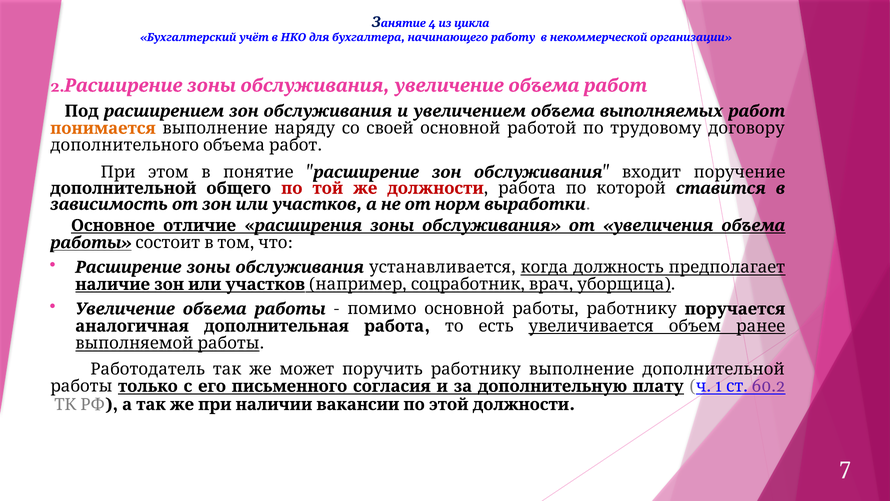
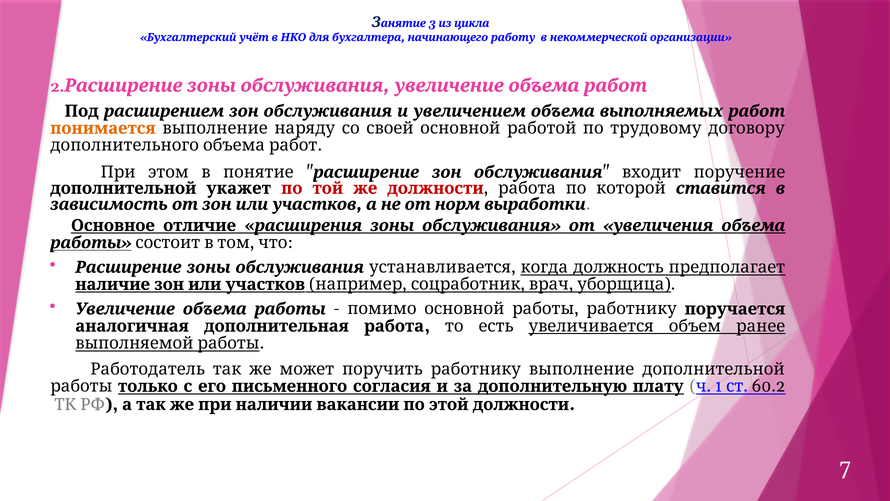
4: 4 -> 3
общего: общего -> укажет
60.2 colour: purple -> black
